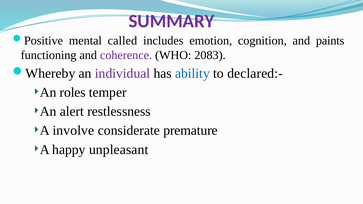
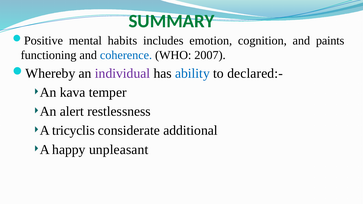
SUMMARY colour: purple -> green
called: called -> habits
coherence colour: purple -> blue
2083: 2083 -> 2007
roles: roles -> kava
involve: involve -> tricyclis
premature: premature -> additional
